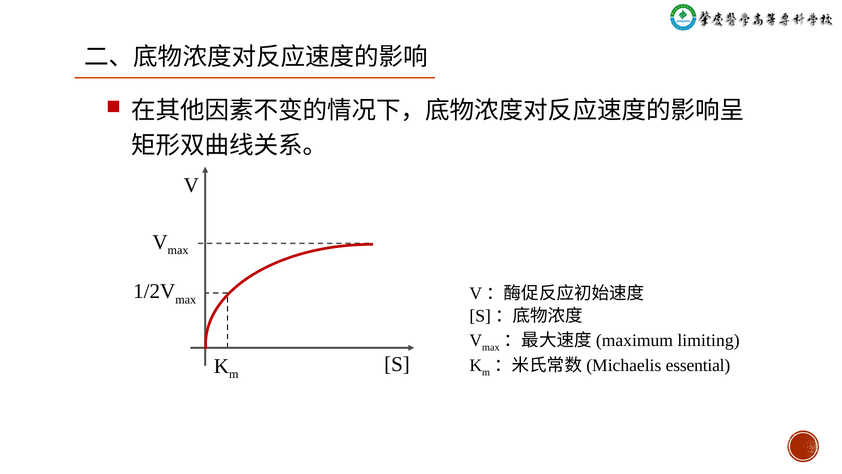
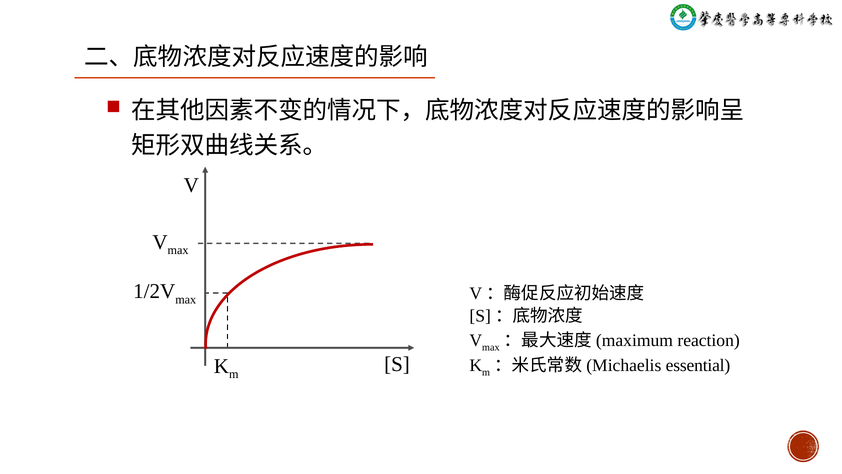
limiting: limiting -> reaction
